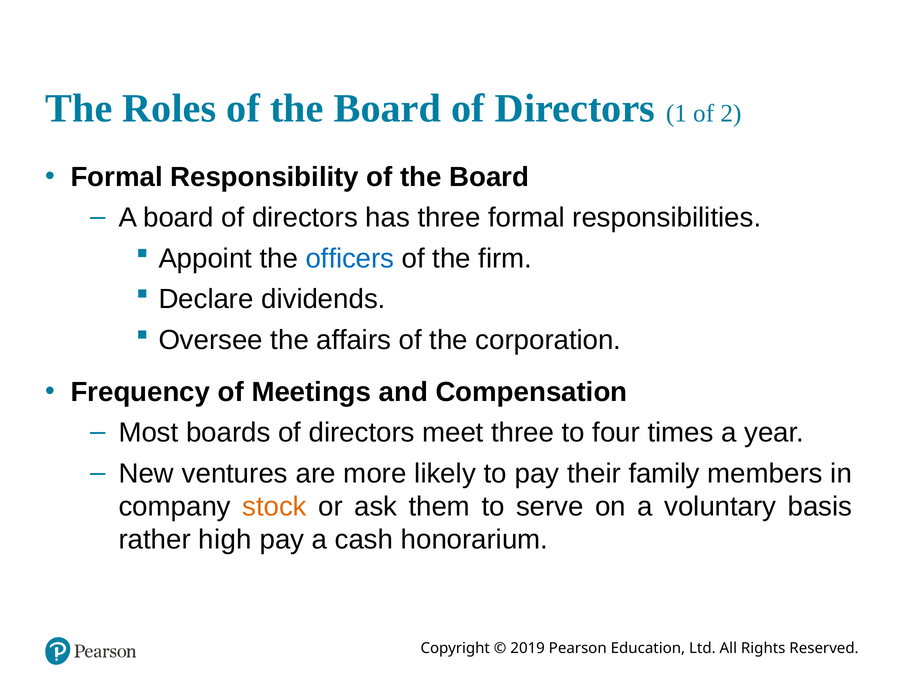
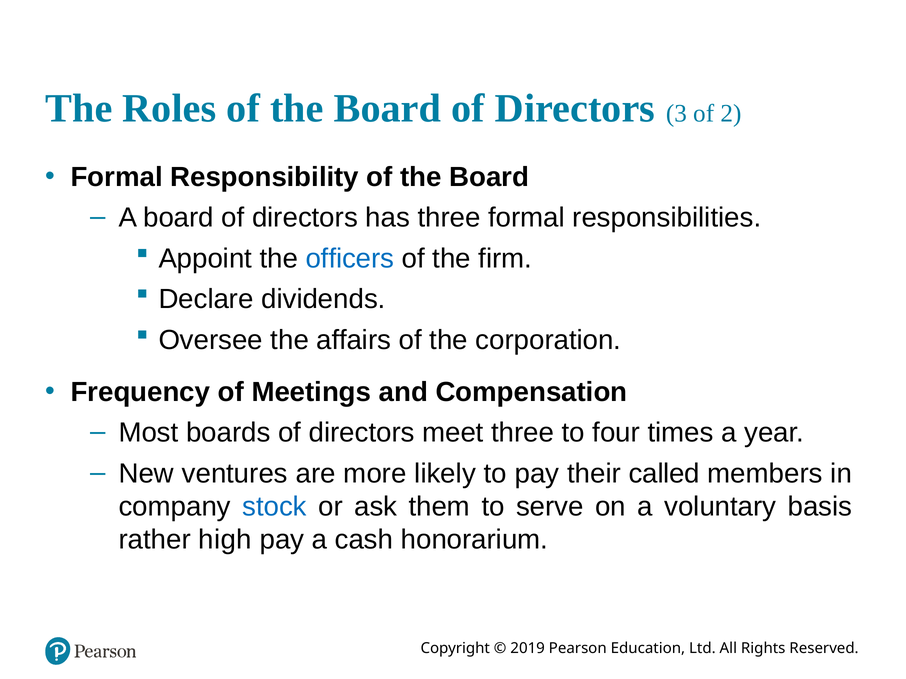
1: 1 -> 3
family: family -> called
stock colour: orange -> blue
